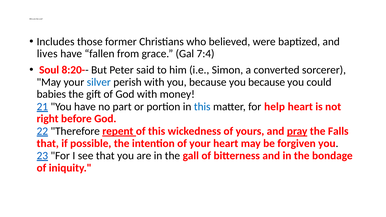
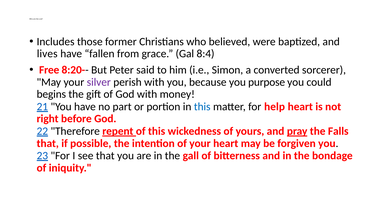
7:4: 7:4 -> 8:4
Soul: Soul -> Free
silver colour: blue -> purple
because you because: because -> purpose
babies: babies -> begins
